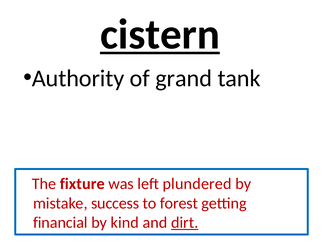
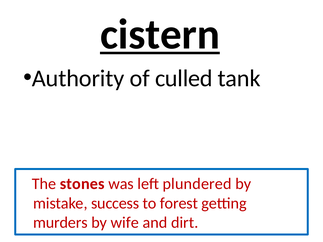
grand: grand -> culled
fixture: fixture -> stones
financial: financial -> murders
kind: kind -> wife
dirt underline: present -> none
